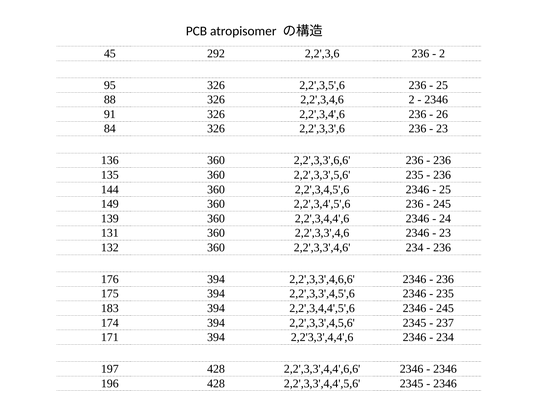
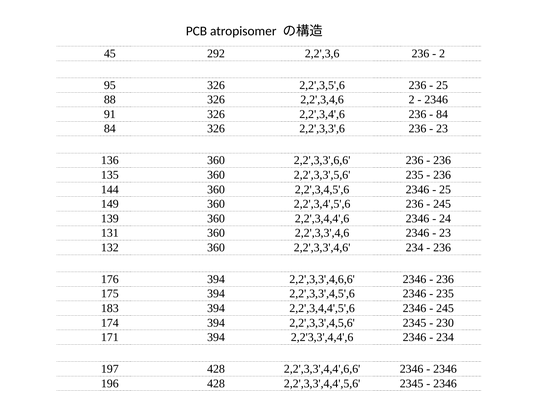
26 at (442, 114): 26 -> 84
237: 237 -> 230
